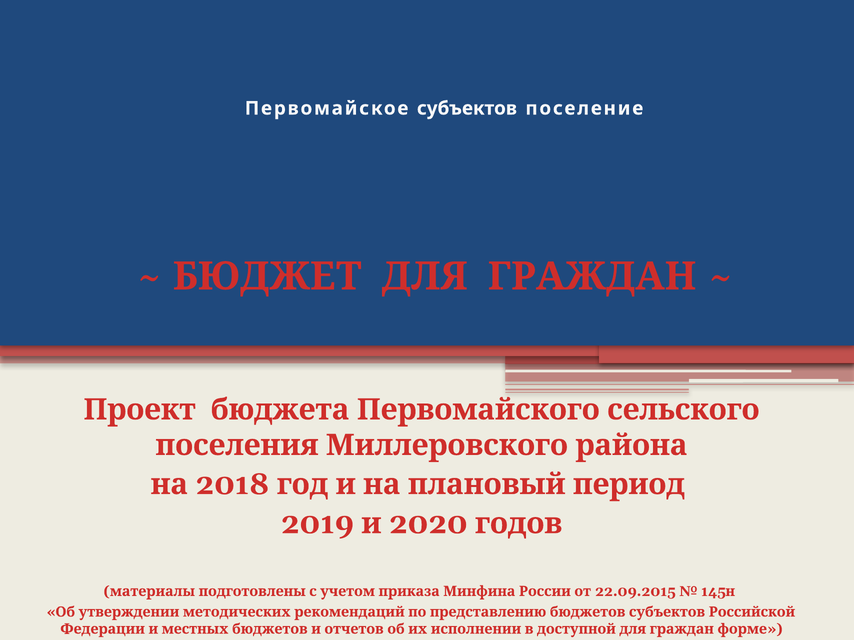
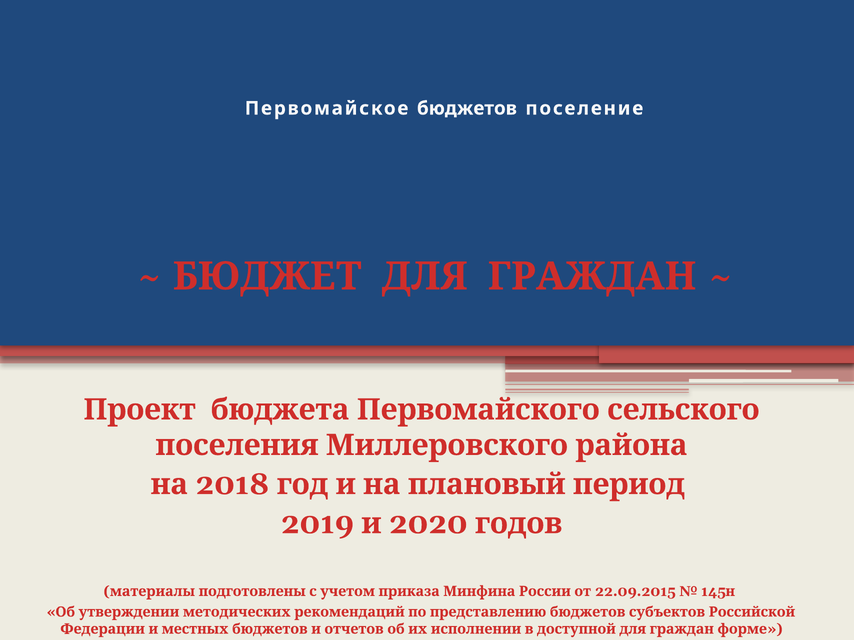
Первомайское субъектов: субъектов -> бюджетов
